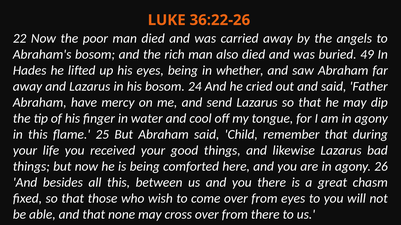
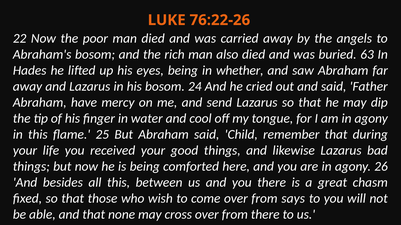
36:22-26: 36:22-26 -> 76:22-26
49: 49 -> 63
from eyes: eyes -> says
